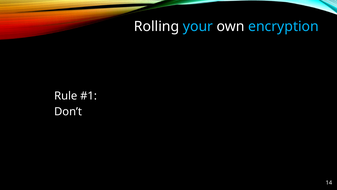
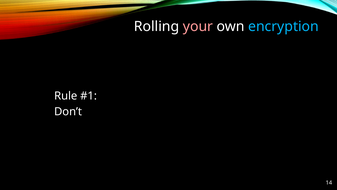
your colour: light blue -> pink
